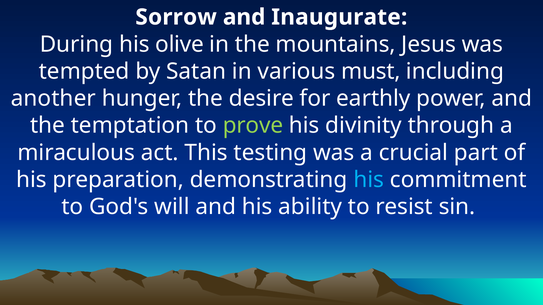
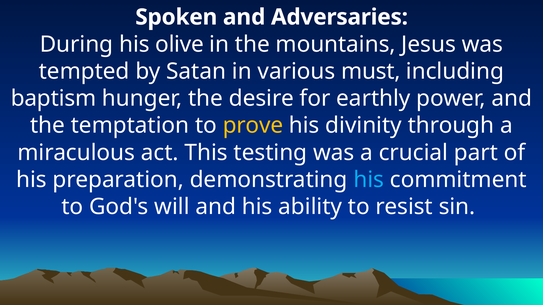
Sorrow: Sorrow -> Spoken
Inaugurate: Inaugurate -> Adversaries
another: another -> baptism
prove colour: light green -> yellow
